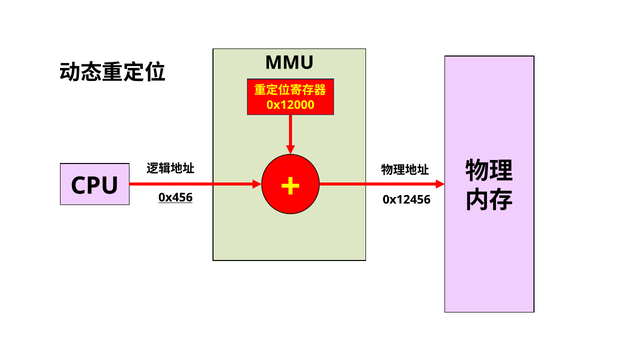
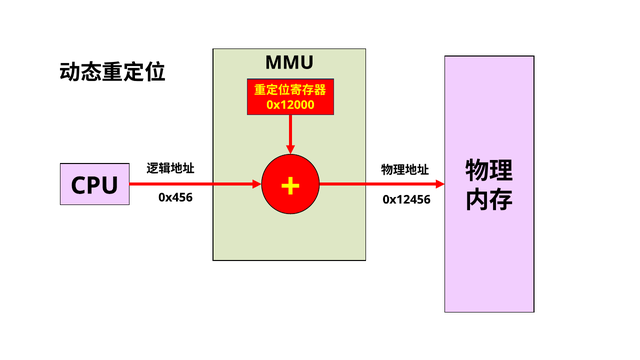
0x456 underline: present -> none
